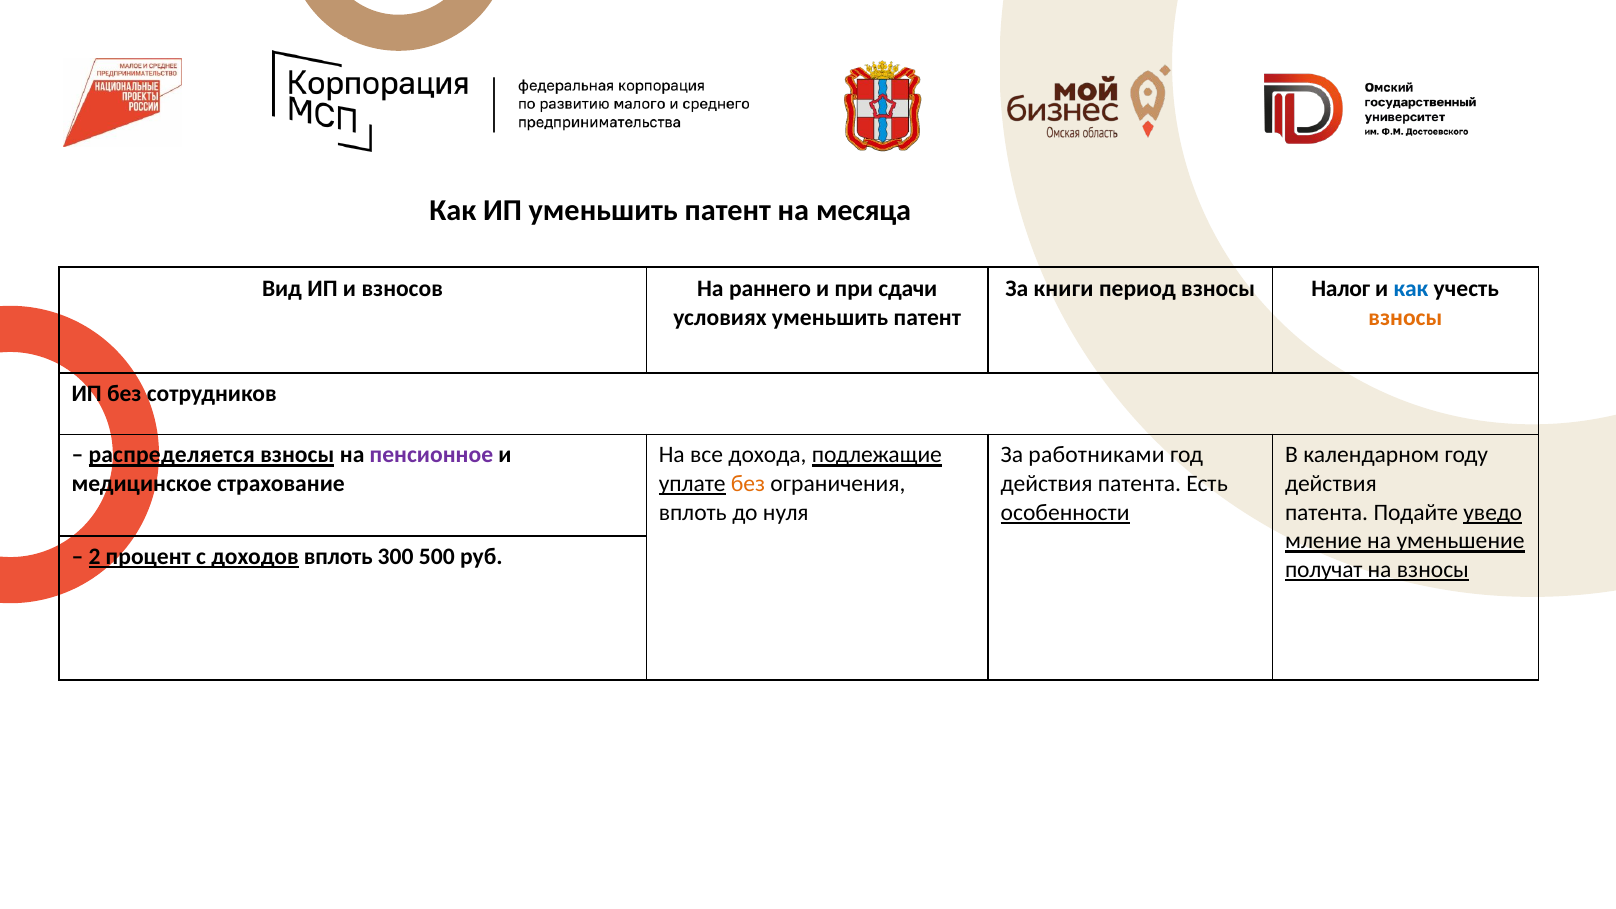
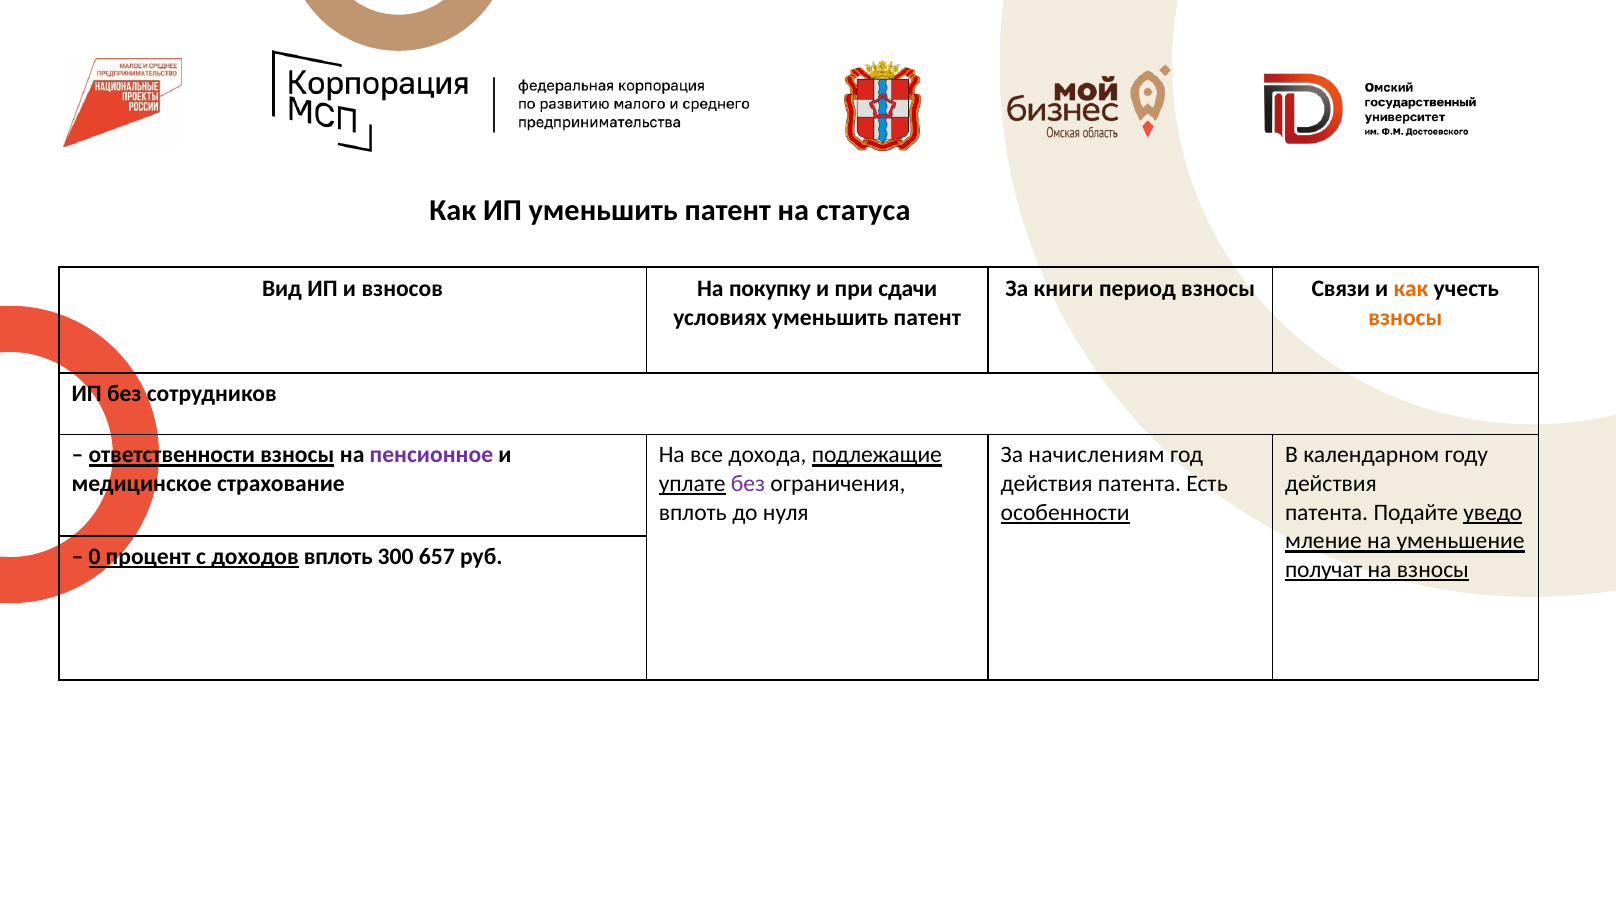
месяца: месяца -> статуса
раннего: раннего -> покупку
Налог: Налог -> Связи
как at (1411, 289) colour: blue -> orange
распределяется: распределяется -> ответственности
работниками: работниками -> начислениям
без at (748, 484) colour: orange -> purple
2: 2 -> 0
500: 500 -> 657
